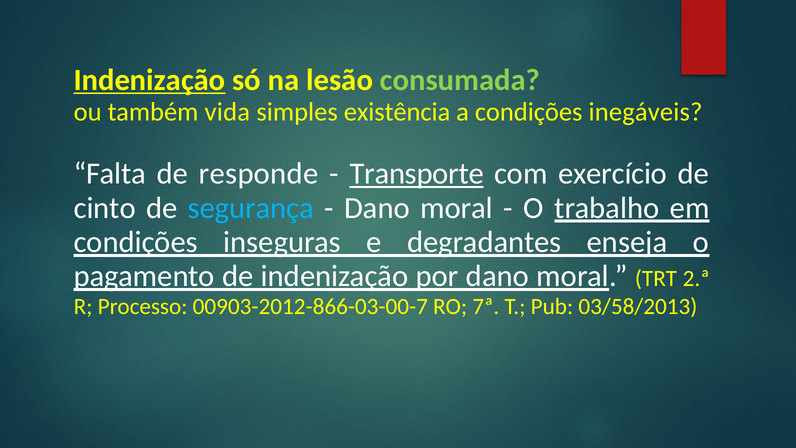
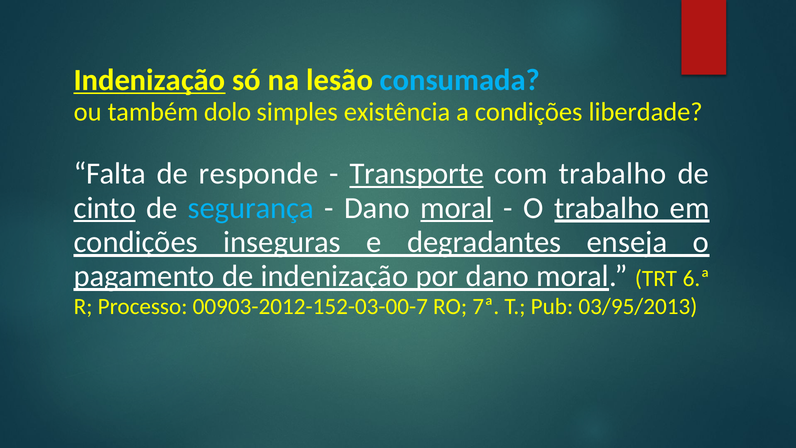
consumada colour: light green -> light blue
vida: vida -> dolo
inegáveis: inegáveis -> liberdade
com exercício: exercício -> trabalho
cinto underline: none -> present
moral at (457, 208) underline: none -> present
2.ª: 2.ª -> 6.ª
00903-2012-866-03-00-7: 00903-2012-866-03-00-7 -> 00903-2012-152-03-00-7
03/58/2013: 03/58/2013 -> 03/95/2013
